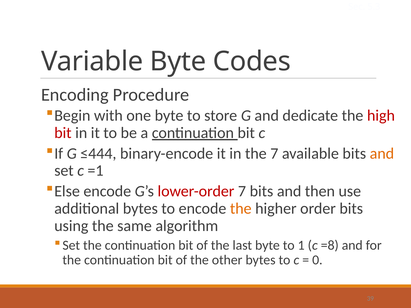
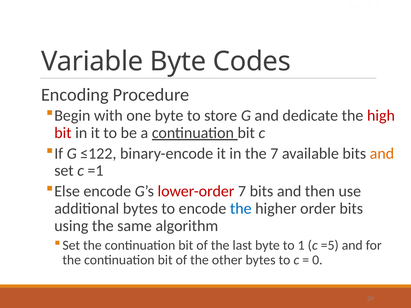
≤444: ≤444 -> ≤122
the at (241, 209) colour: orange -> blue
=8: =8 -> =5
